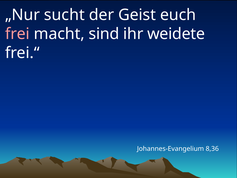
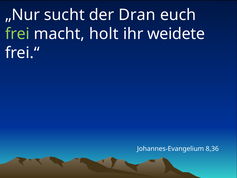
Geist: Geist -> Dran
frei colour: pink -> light green
sind: sind -> holt
